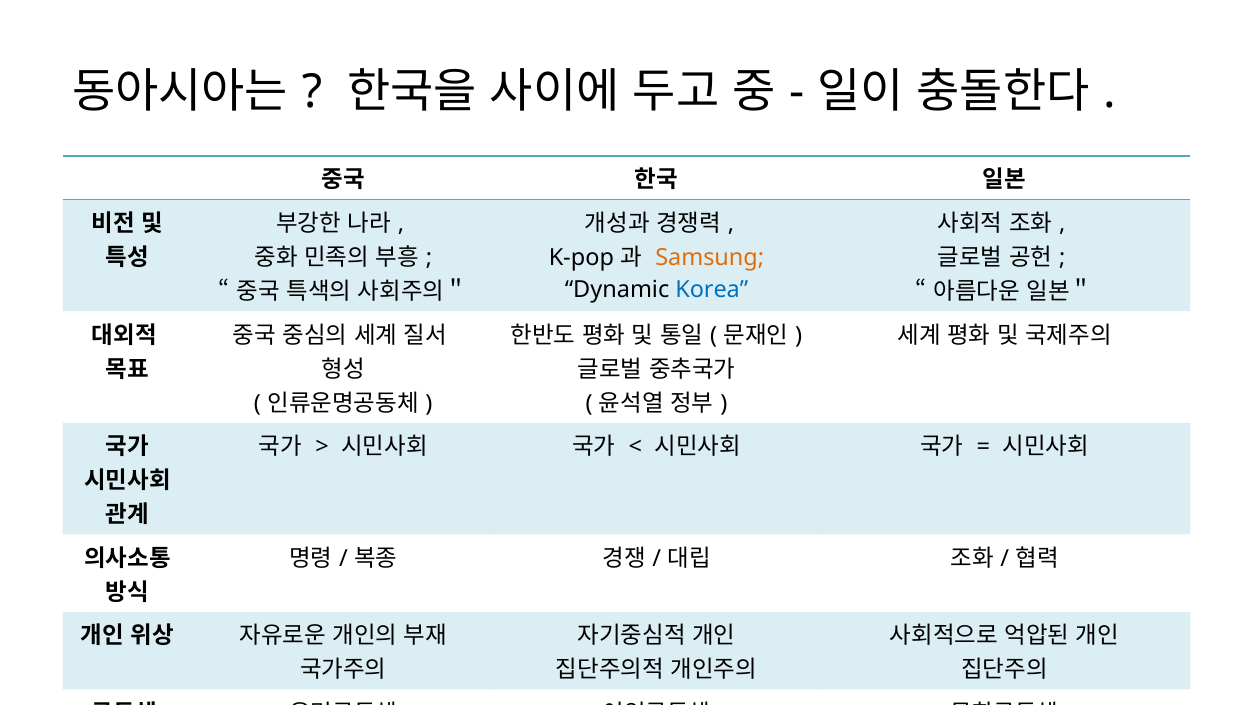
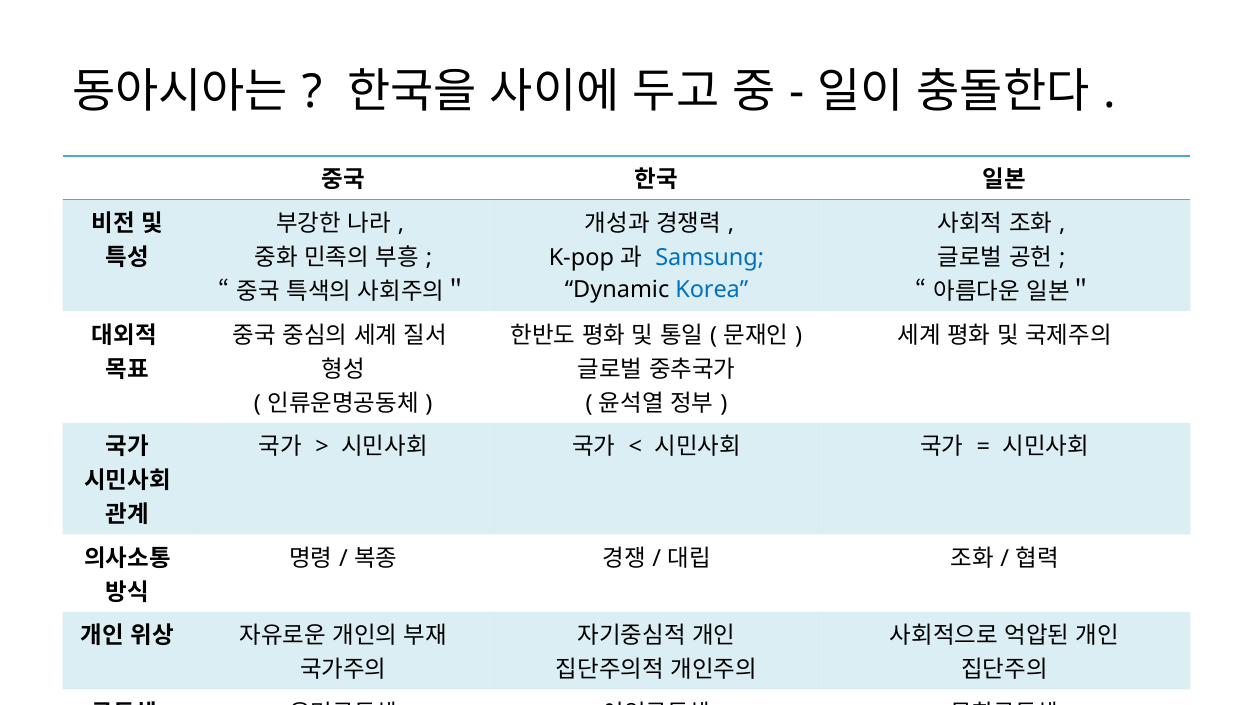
Samsung colour: orange -> blue
